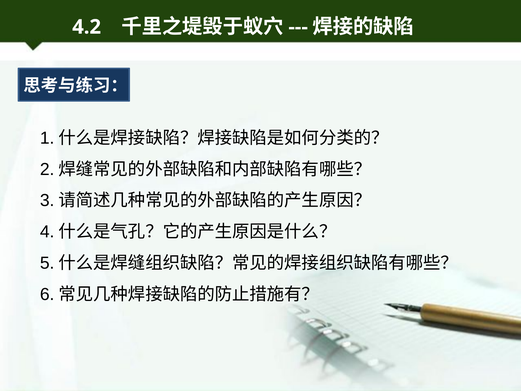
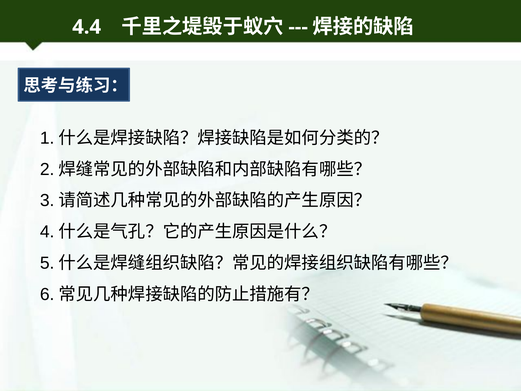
4.2: 4.2 -> 4.4
